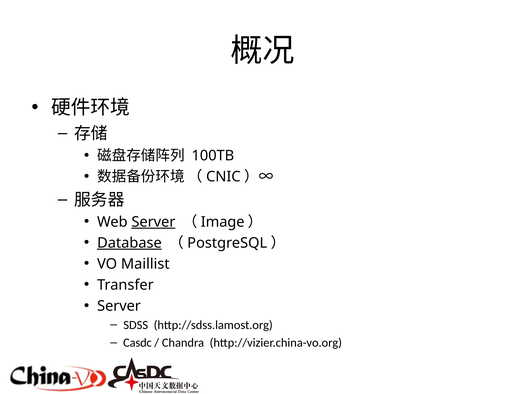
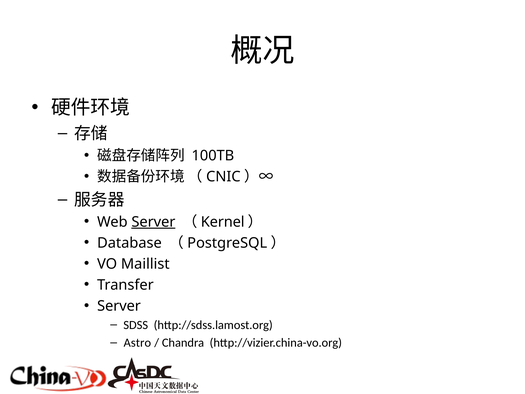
Image: Image -> Kernel
Database underline: present -> none
Casdc: Casdc -> Astro
